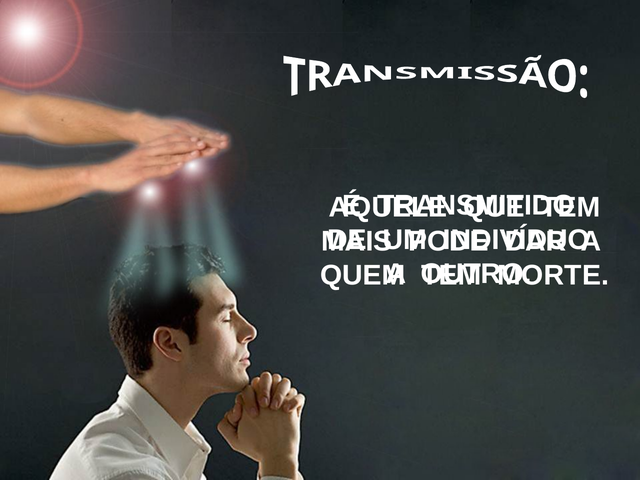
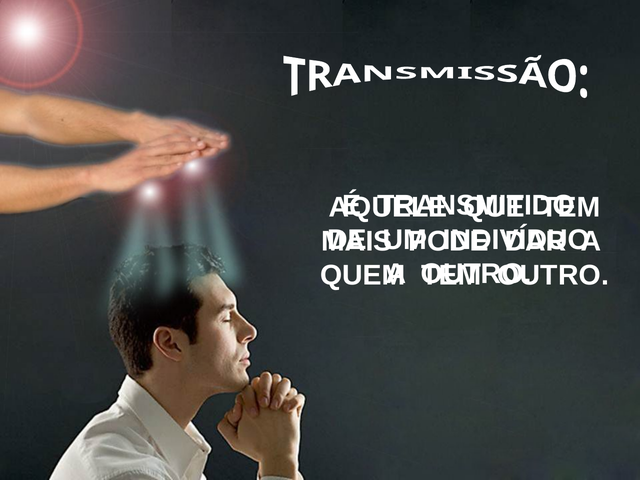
MORTE at (553, 276): MORTE -> OUTRO
